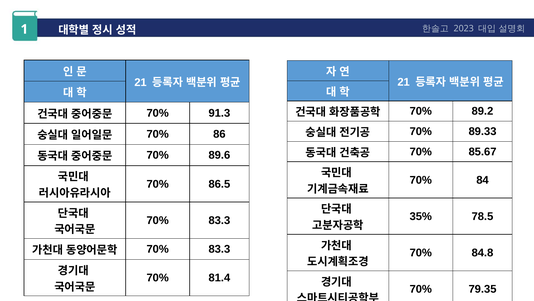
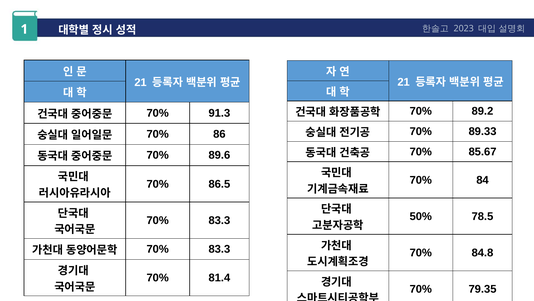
35%: 35% -> 50%
